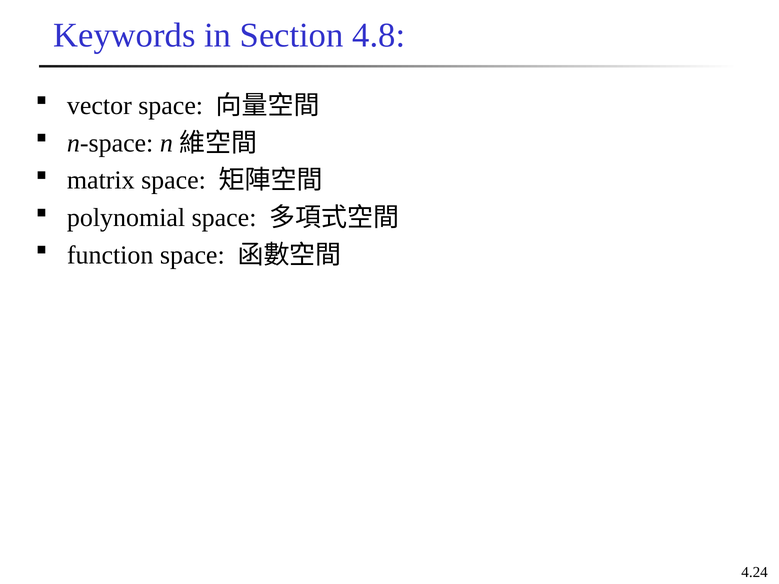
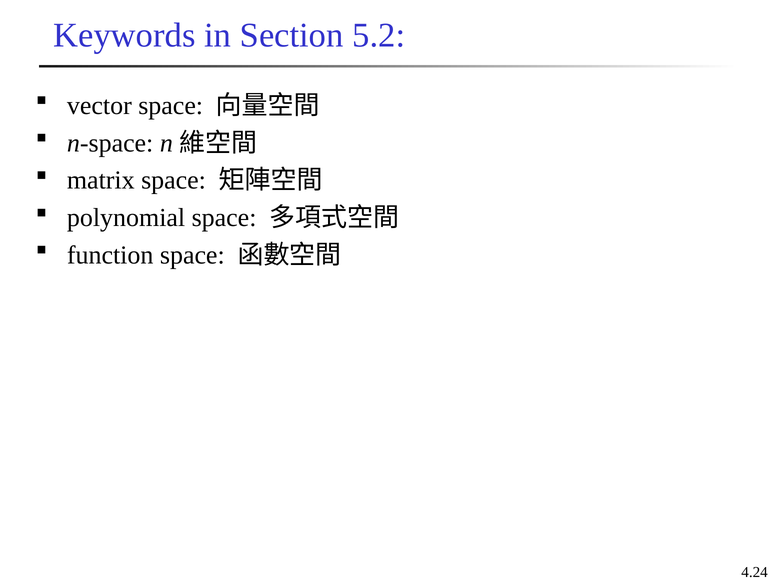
4.8: 4.8 -> 5.2
